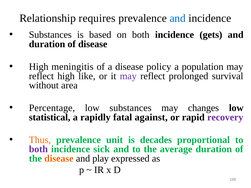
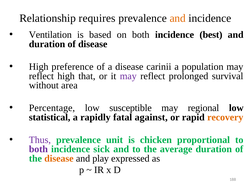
and at (178, 18) colour: blue -> orange
Substances at (50, 35): Substances -> Ventilation
gets: gets -> best
meningitis: meningitis -> preference
policy: policy -> carinii
like: like -> that
low substances: substances -> susceptible
changes: changes -> regional
recovery colour: purple -> orange
Thus colour: orange -> purple
decades: decades -> chicken
